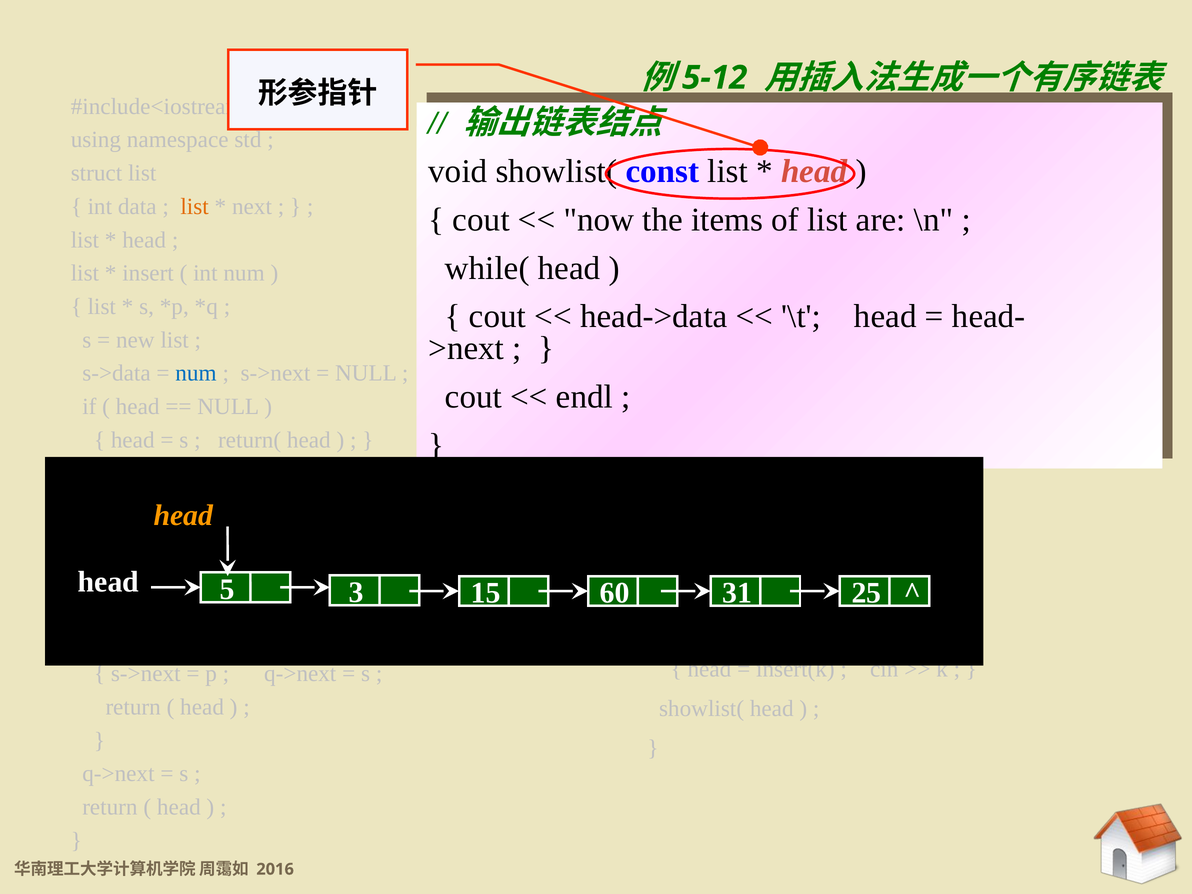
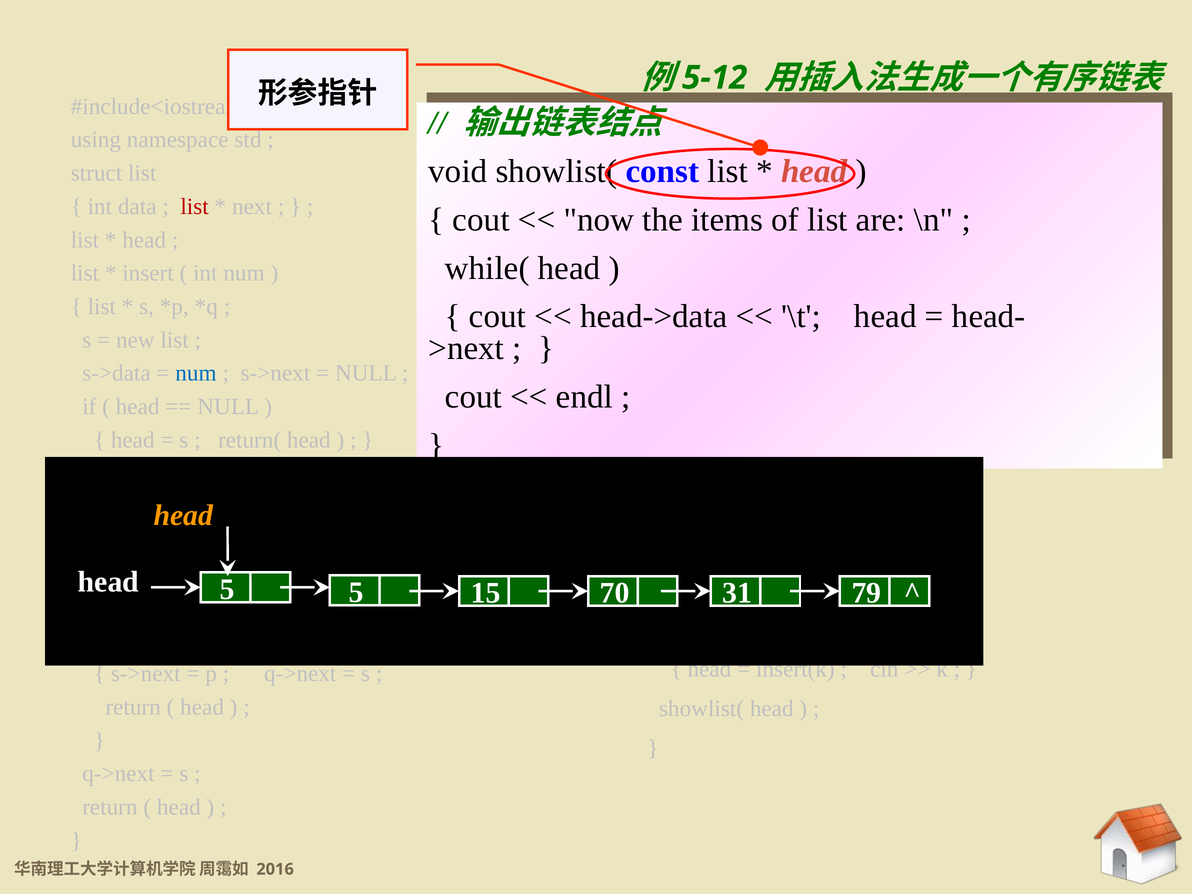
list at (195, 206) colour: orange -> red
3 at (356, 592): 3 -> 5
60: 60 -> 70
25: 25 -> 79
